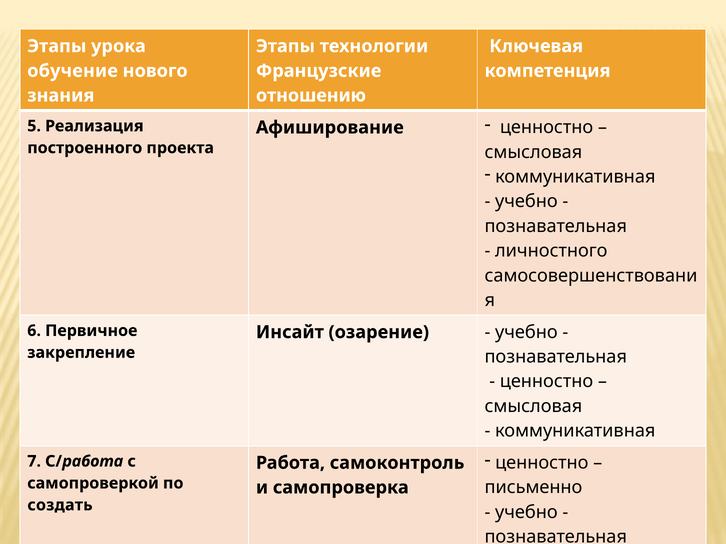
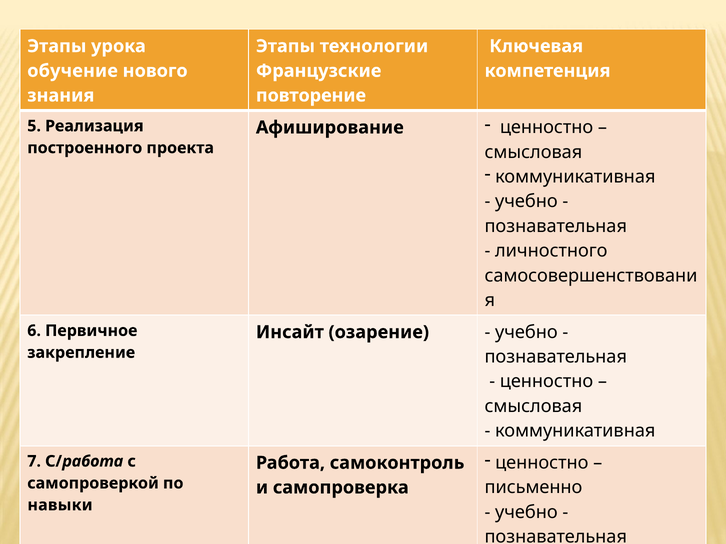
отношению at (311, 96): отношению -> повторение
создать: создать -> навыки
